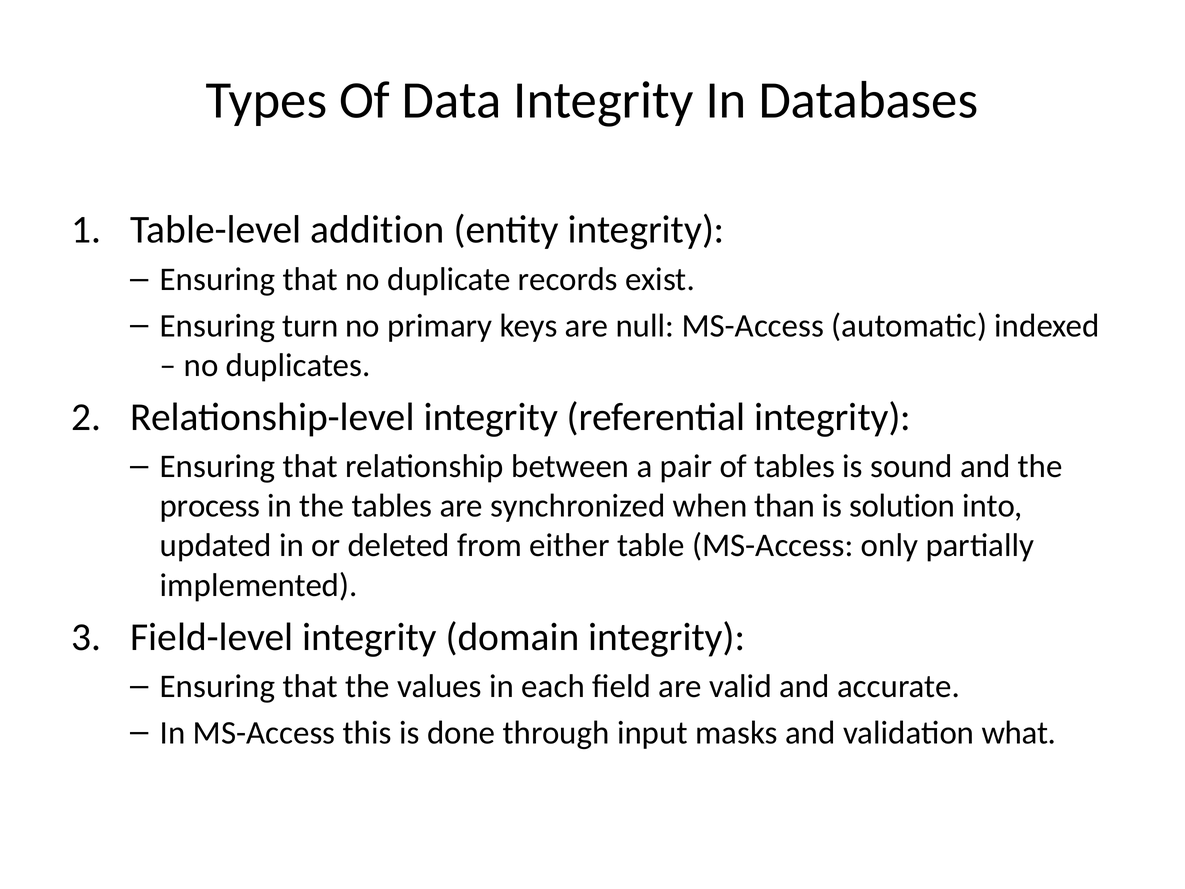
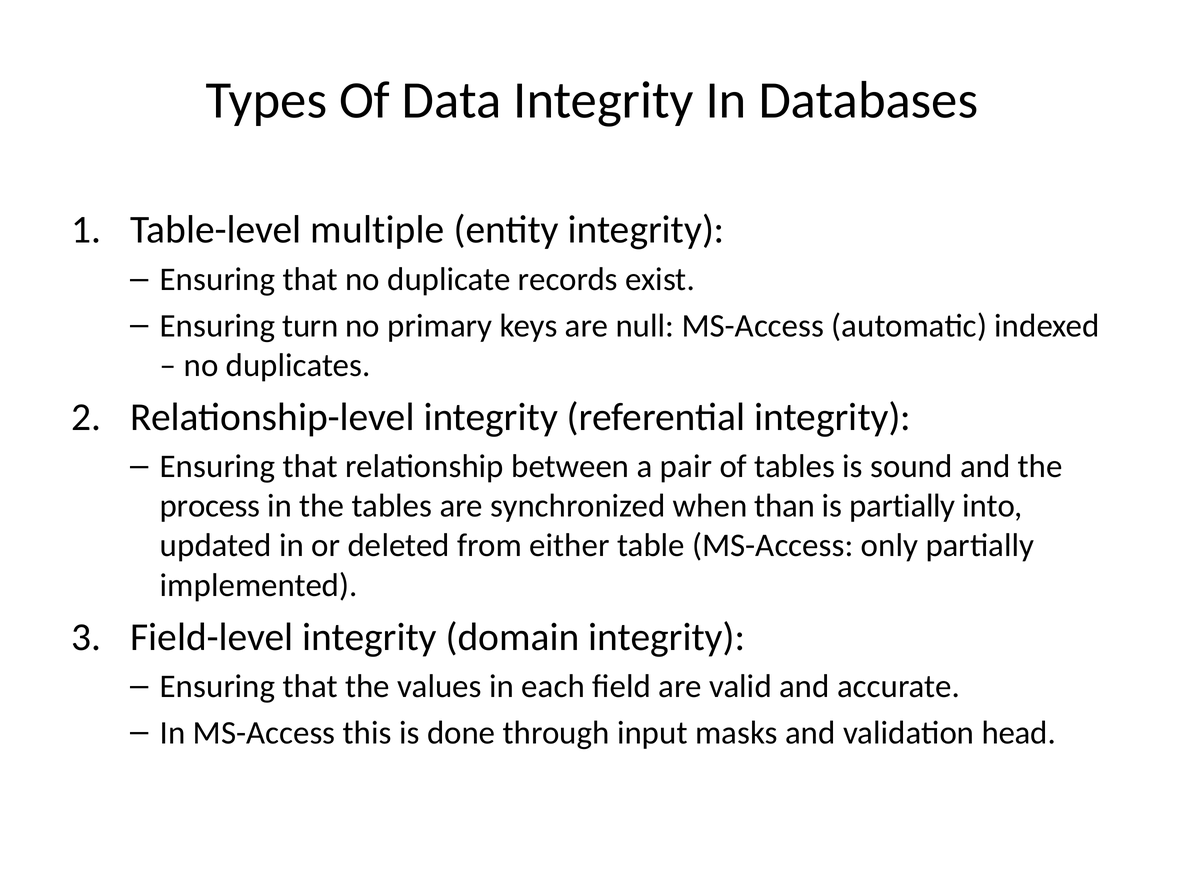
addition: addition -> multiple
is solution: solution -> partially
what: what -> head
